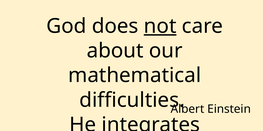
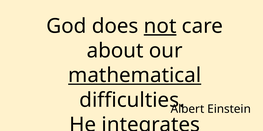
mathematical underline: none -> present
